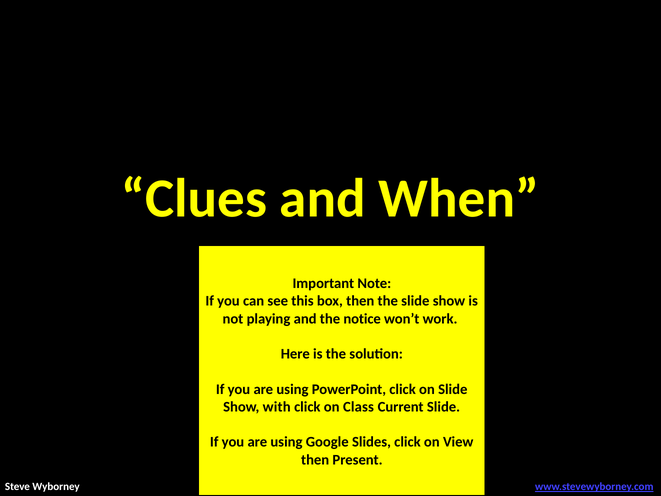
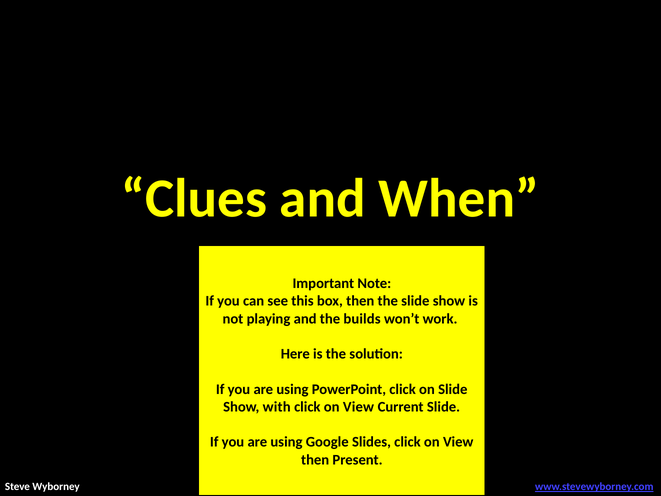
notice: notice -> builds
Class at (359, 407): Class -> View
